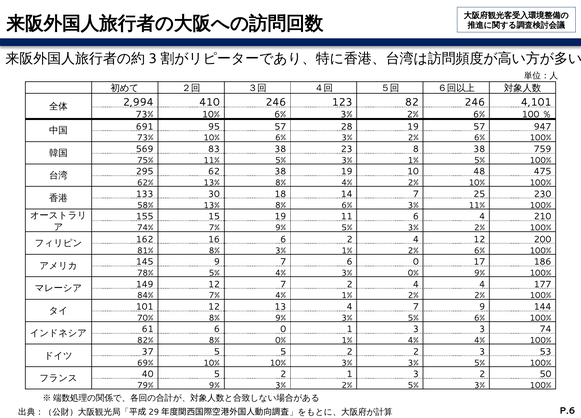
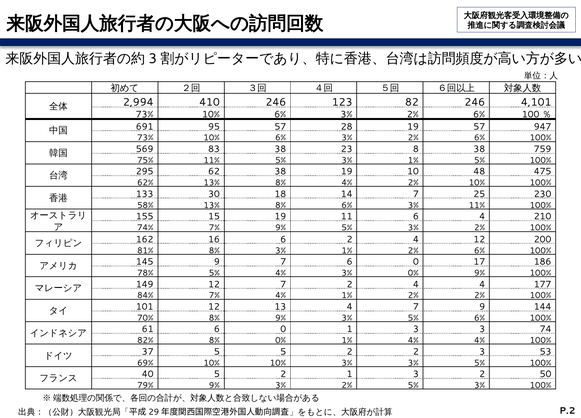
P.6: P.6 -> P.2
